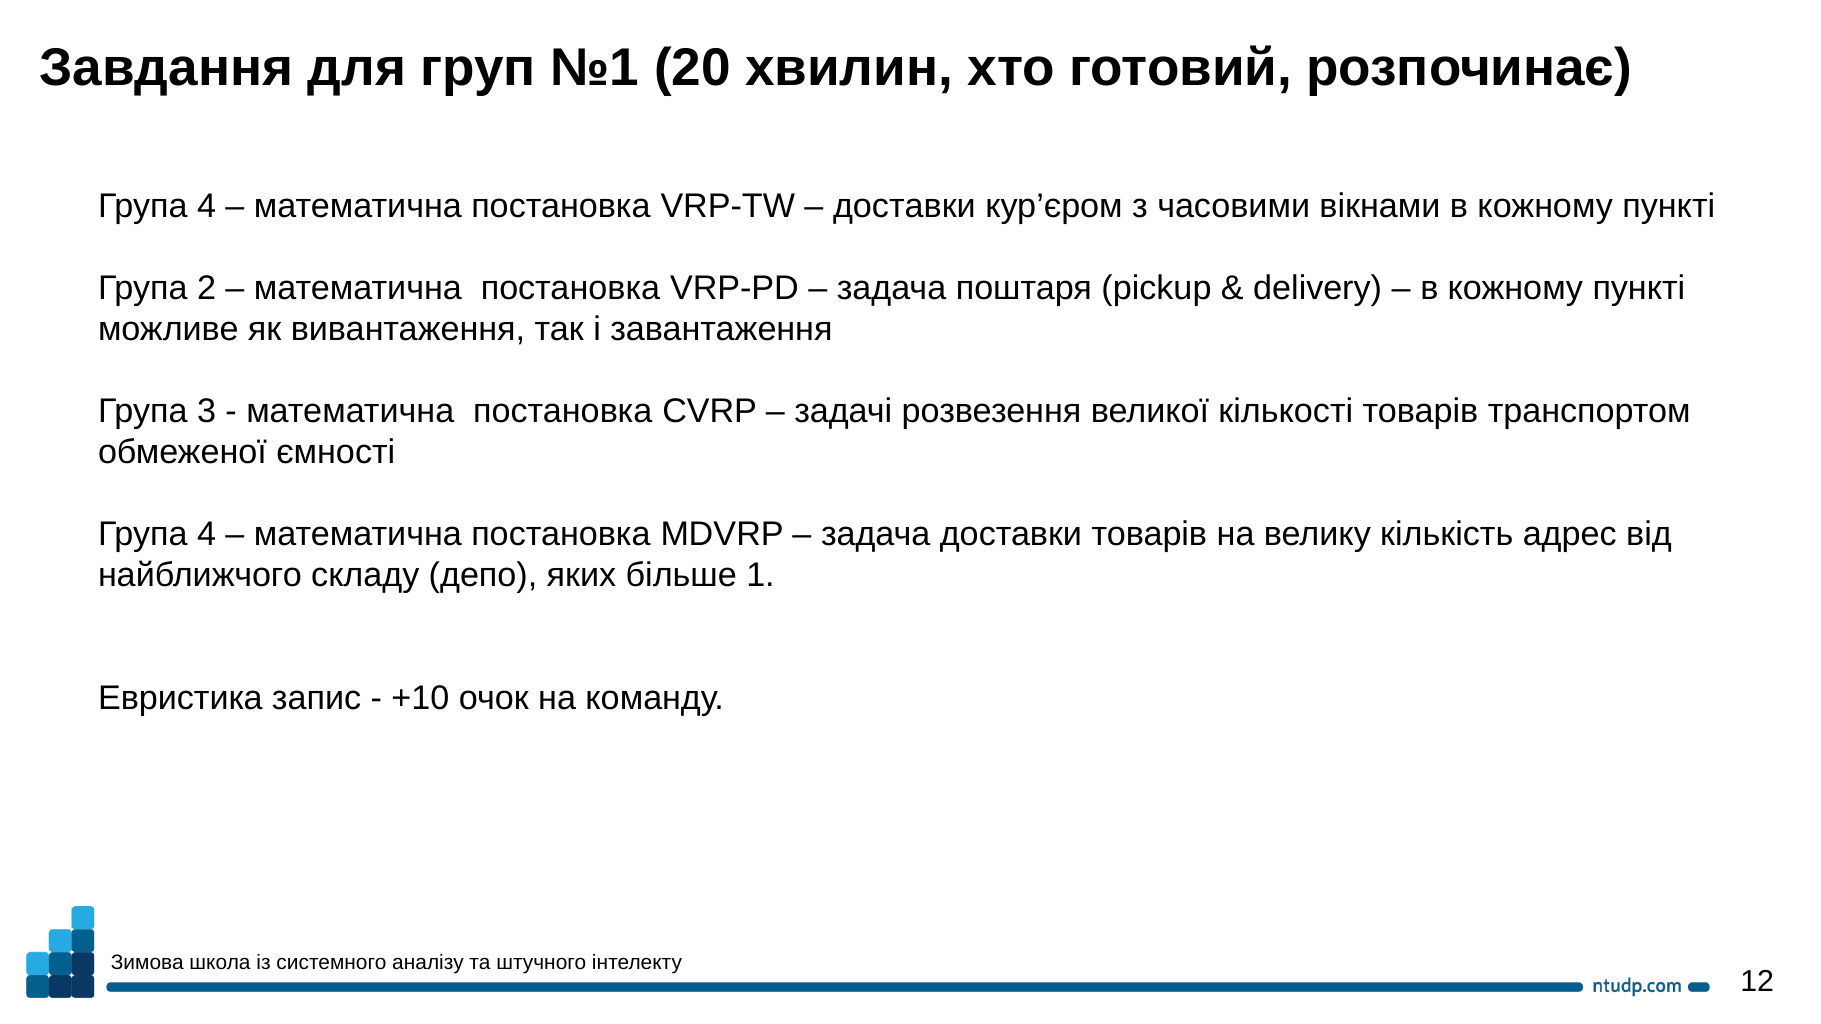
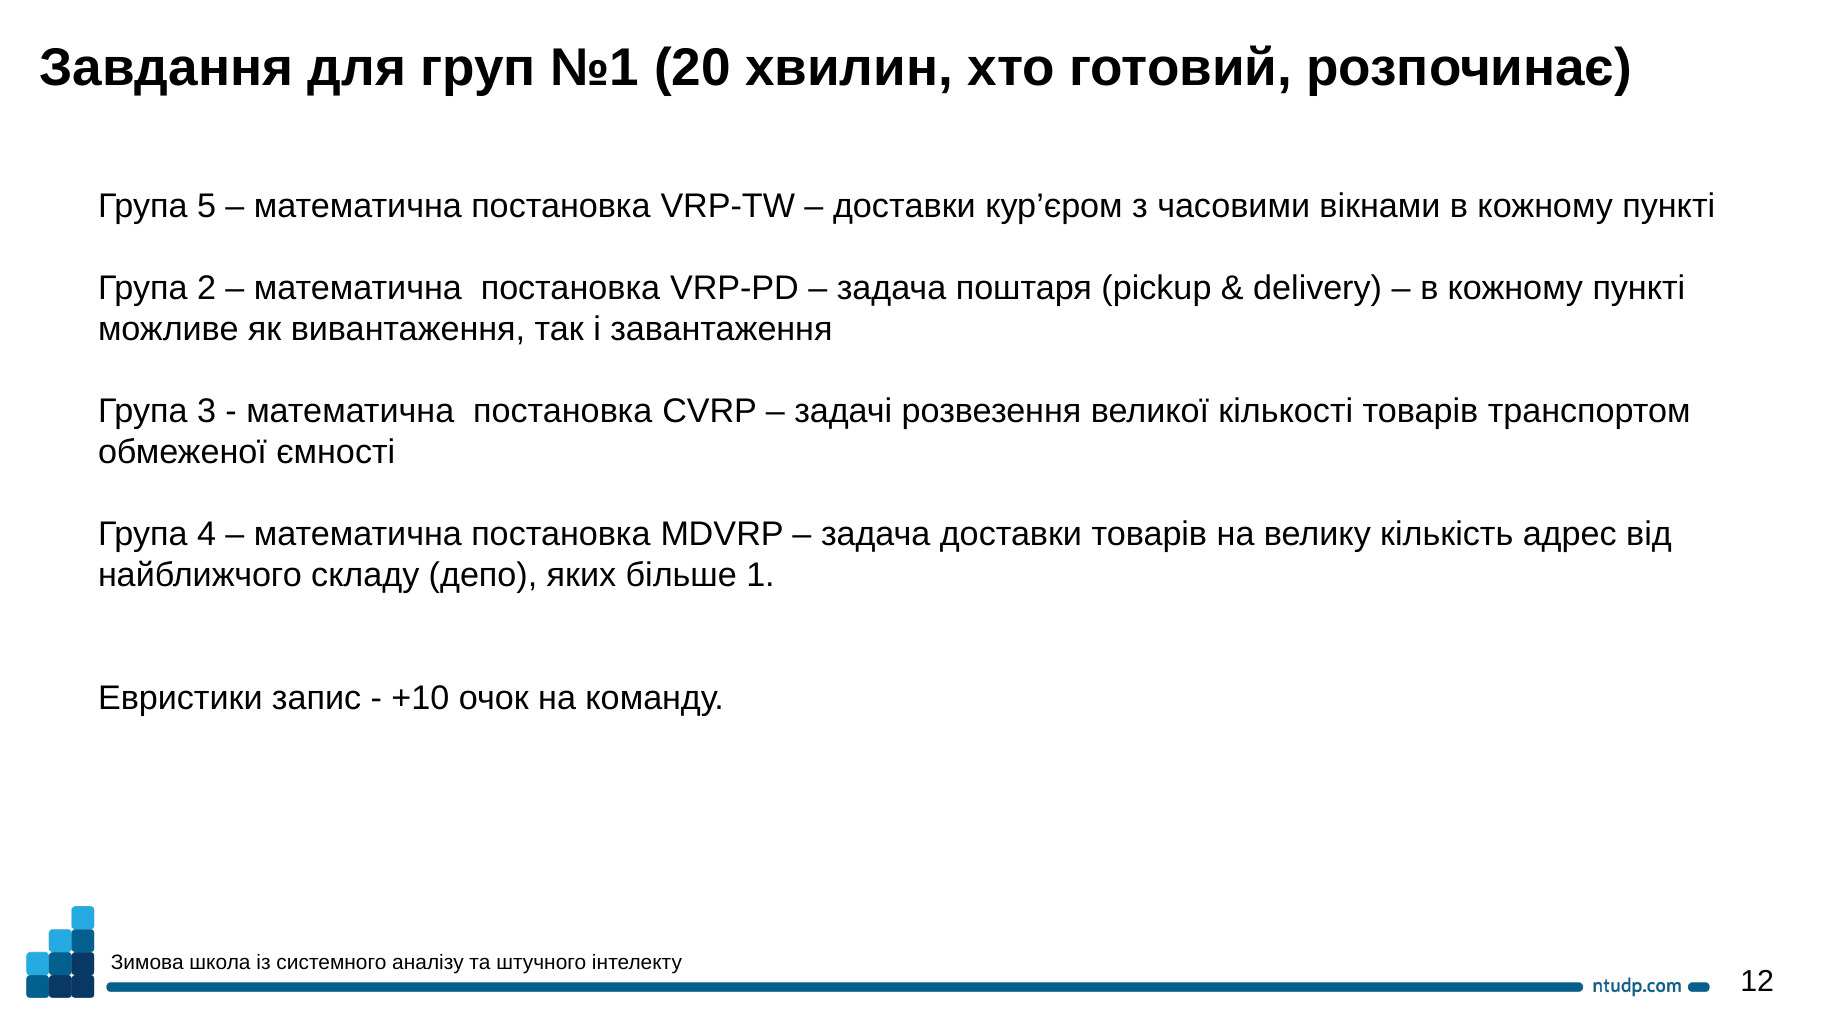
4 at (206, 206): 4 -> 5
Евристика: Евристика -> Евристики
